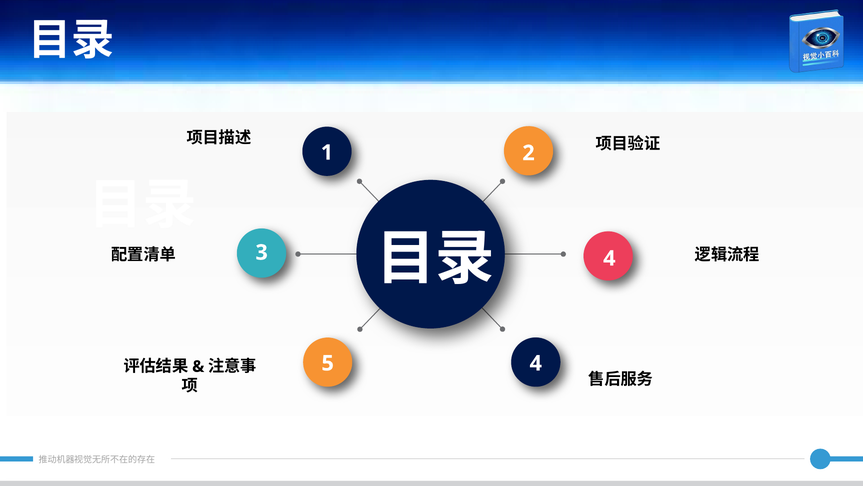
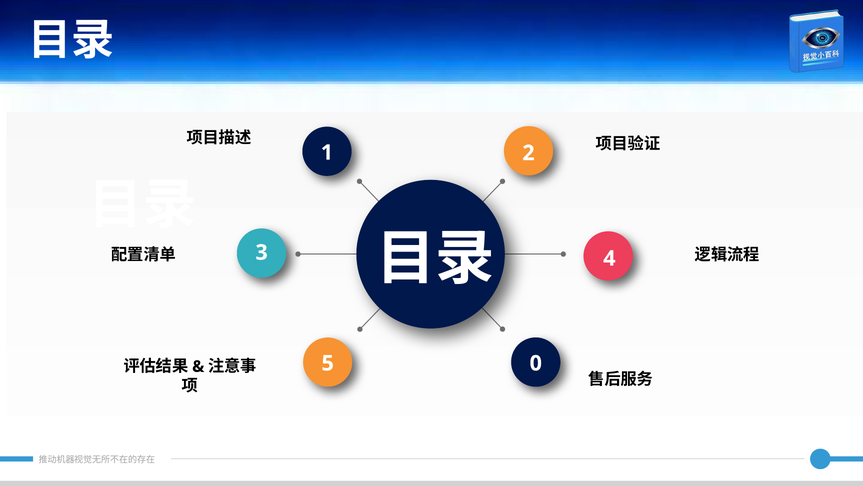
5 4: 4 -> 0
